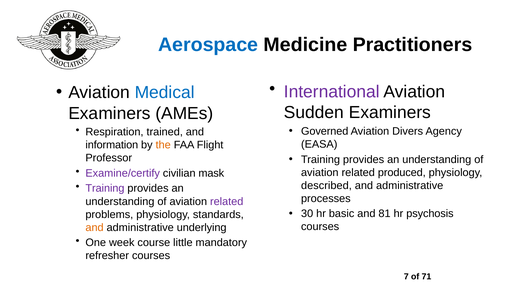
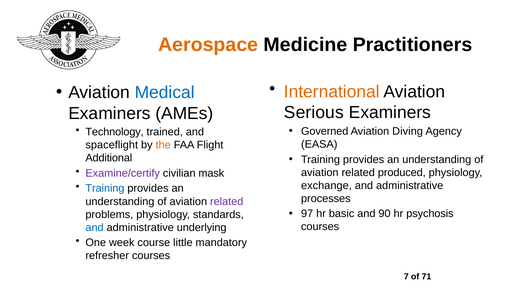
Aerospace colour: blue -> orange
International colour: purple -> orange
Sudden: Sudden -> Serious
Divers: Divers -> Diving
Respiration: Respiration -> Technology
information: information -> spaceflight
Professor: Professor -> Additional
described: described -> exchange
Training at (105, 189) colour: purple -> blue
30: 30 -> 97
81: 81 -> 90
and at (95, 228) colour: orange -> blue
